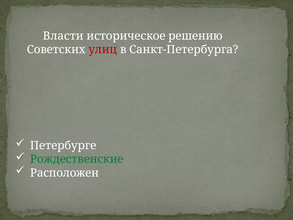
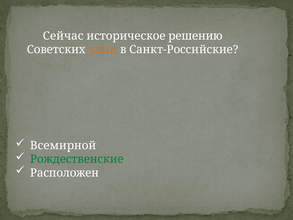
Власти: Власти -> Сейчас
улиц colour: red -> orange
Санкт-Петербурга: Санкт-Петербурга -> Санкт-Российские
Петербурге: Петербурге -> Всемирной
